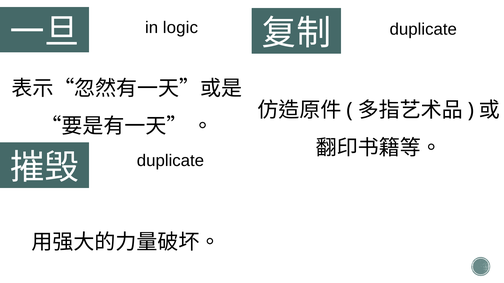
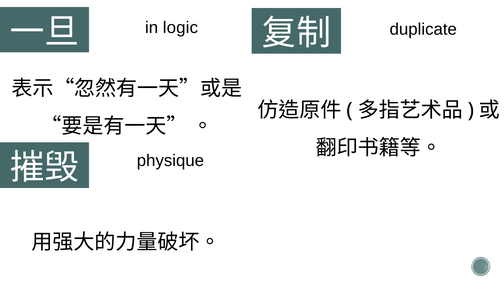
duplicate at (170, 161): duplicate -> physique
